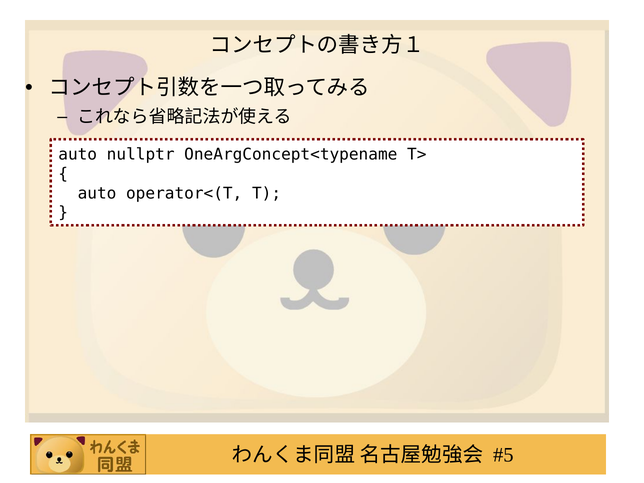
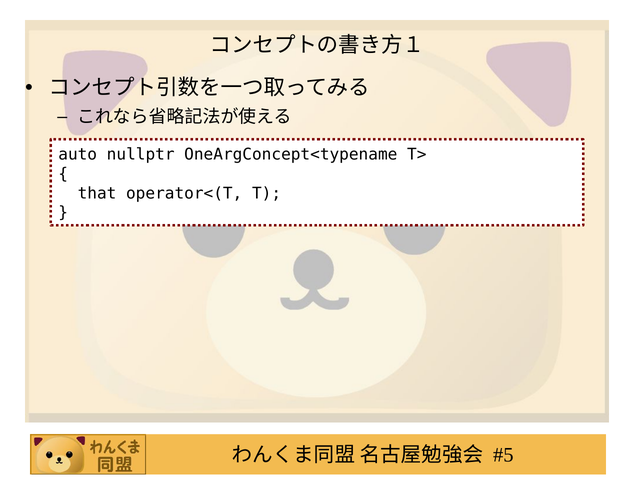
auto at (97, 193): auto -> that
